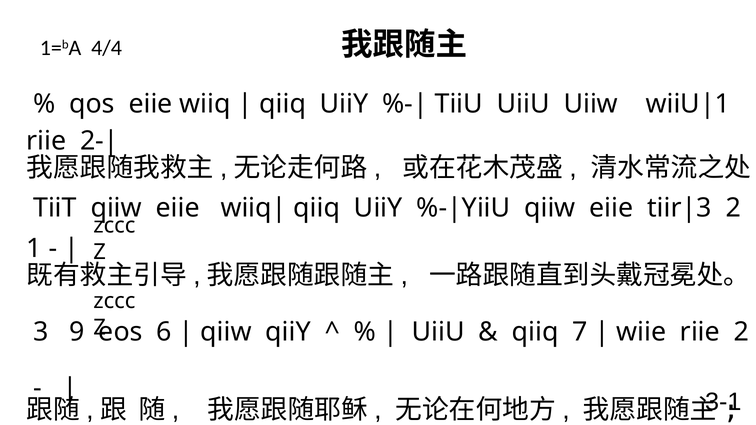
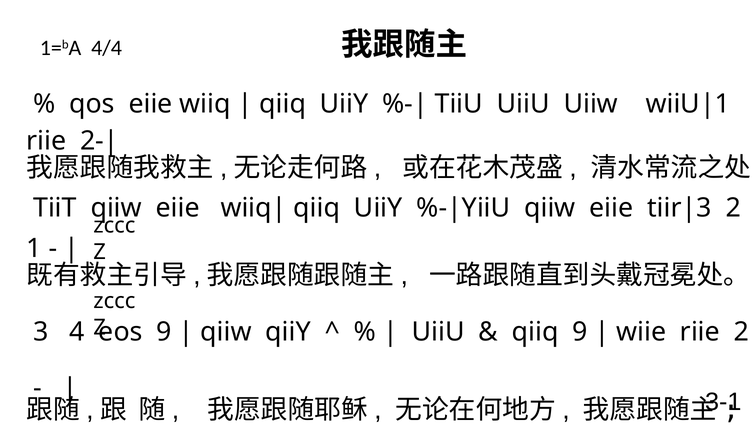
9: 9 -> 4
6 at (164, 332): 6 -> 9
qiiq 7: 7 -> 9
